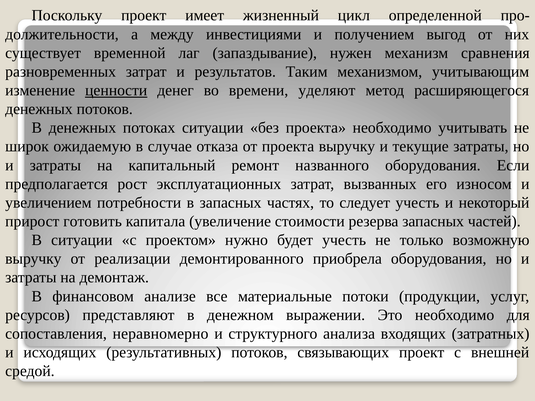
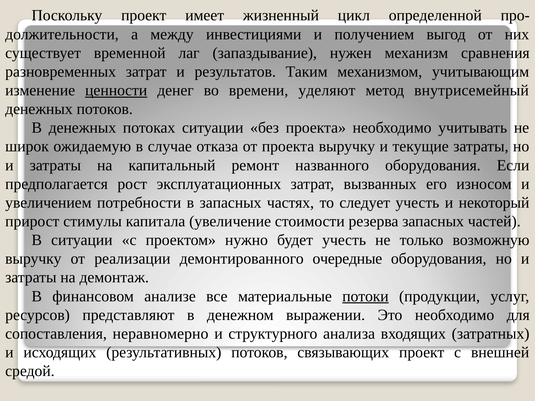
расширяющегося: расширяющегося -> внутрисемейный
готовить: готовить -> стимулы
приобрела: приобрела -> очередные
потоки underline: none -> present
